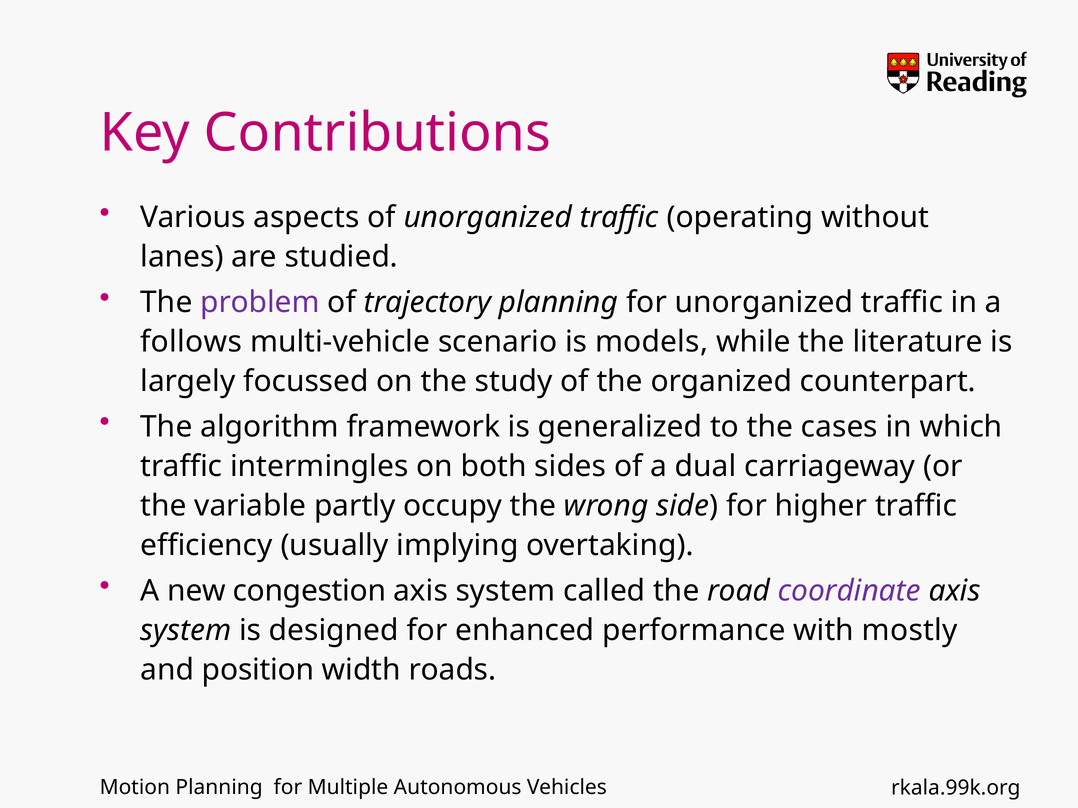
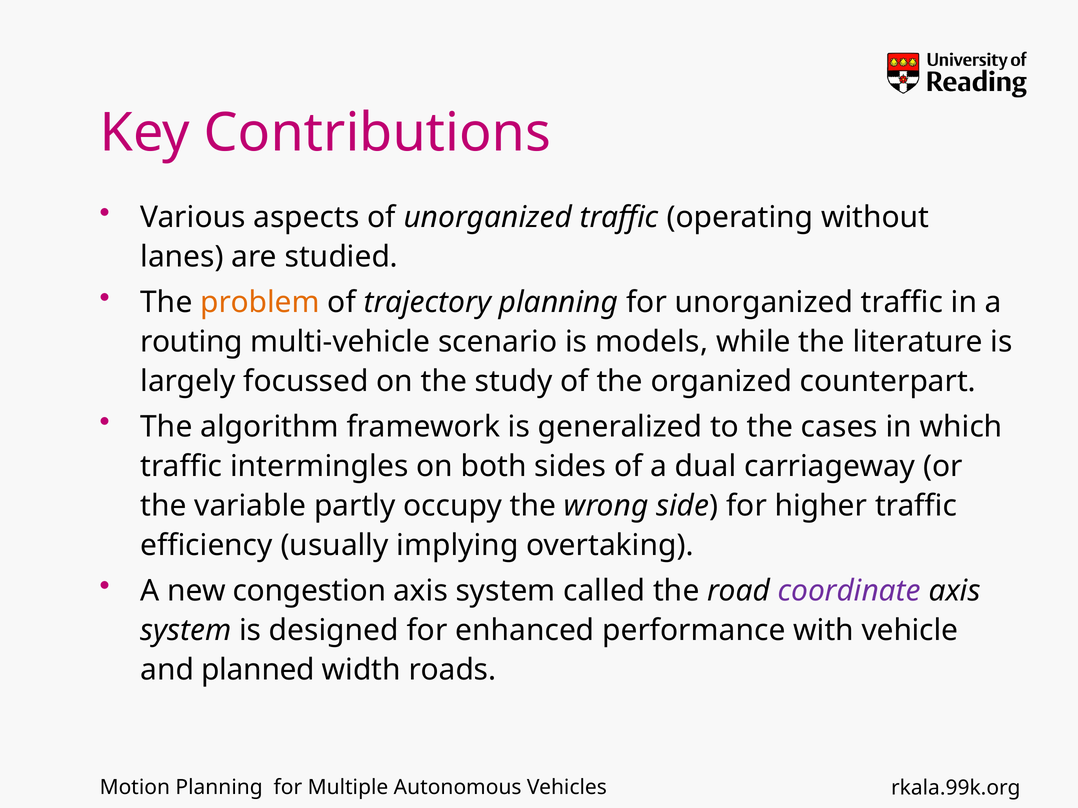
problem colour: purple -> orange
follows: follows -> routing
mostly: mostly -> vehicle
position: position -> planned
